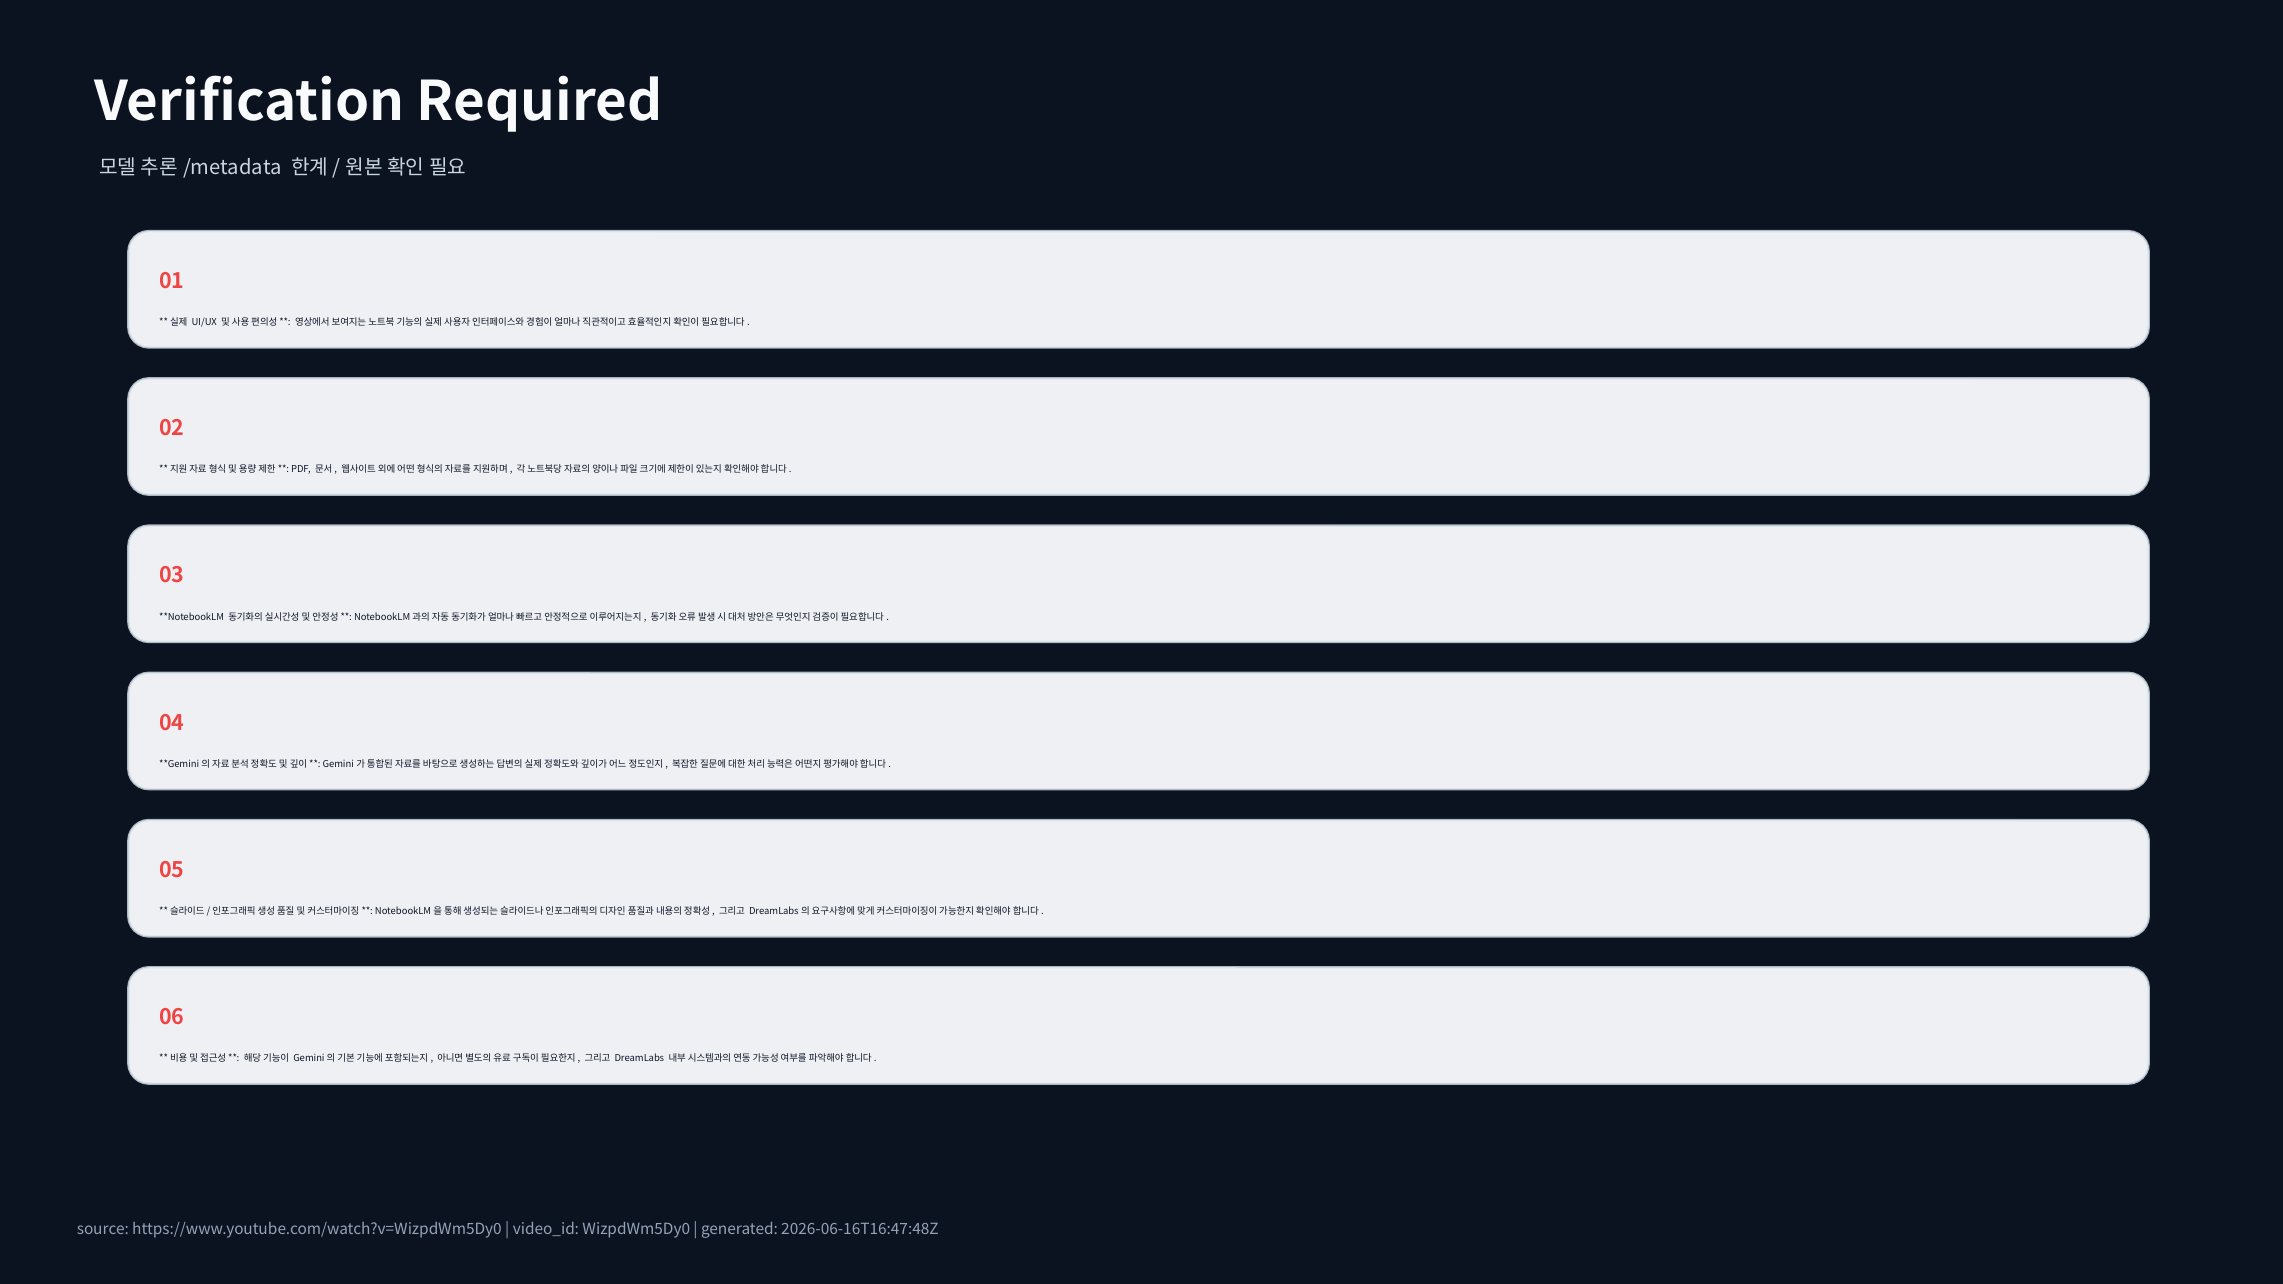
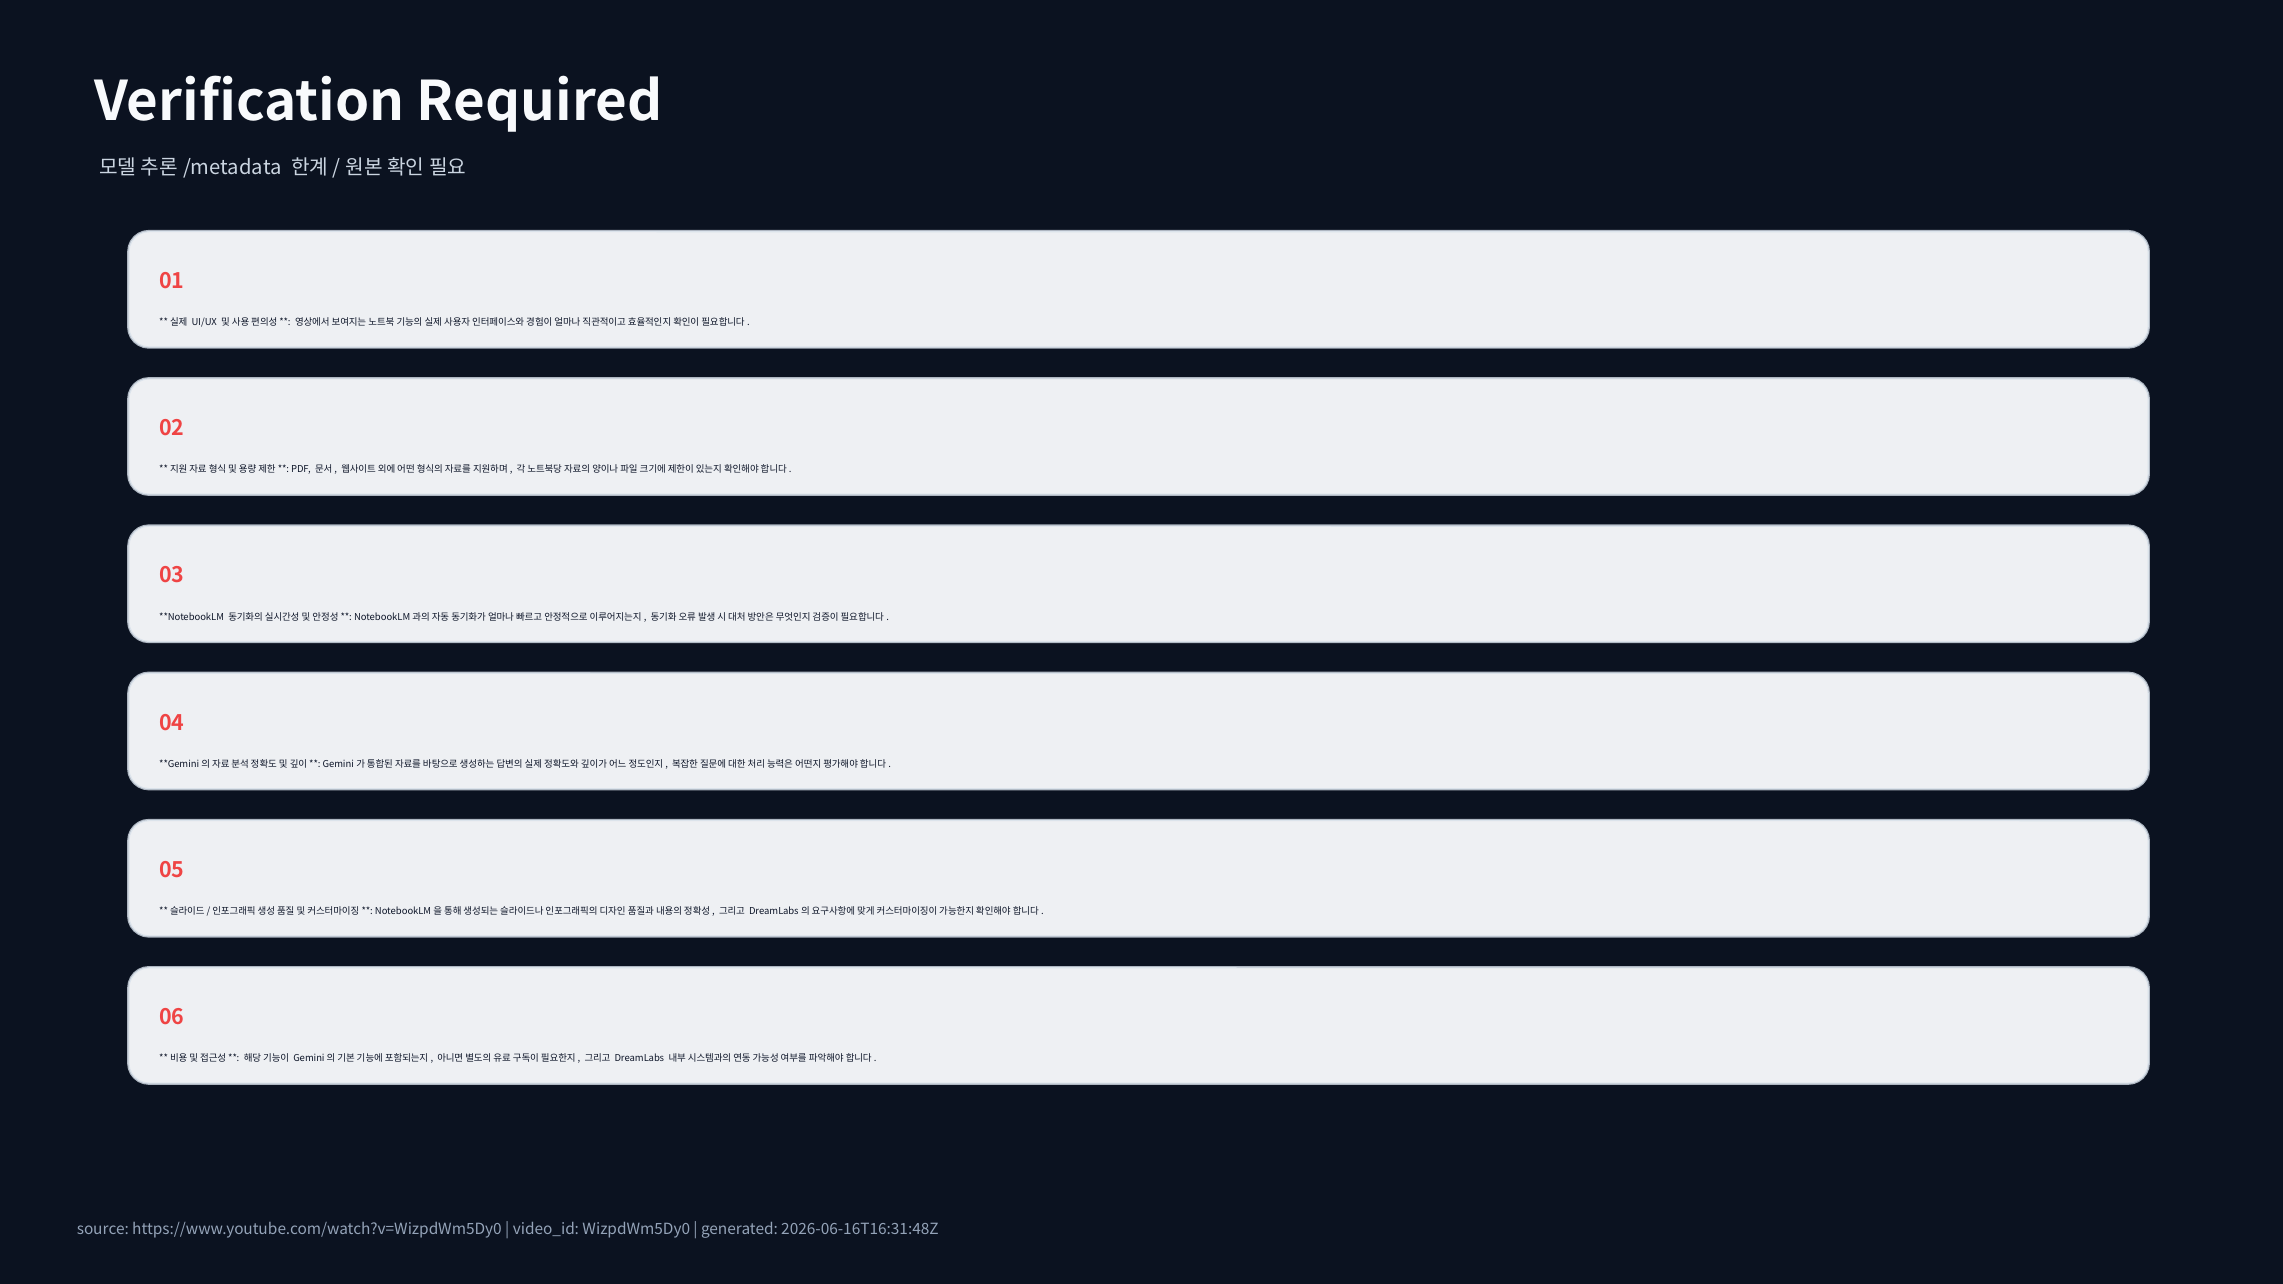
2026-06-16T16:47:48Z: 2026-06-16T16:47:48Z -> 2026-06-16T16:31:48Z
